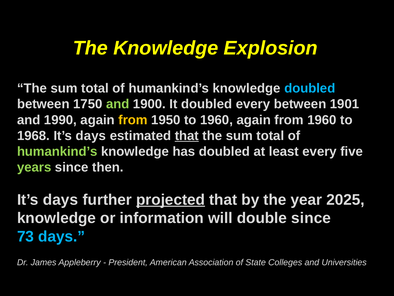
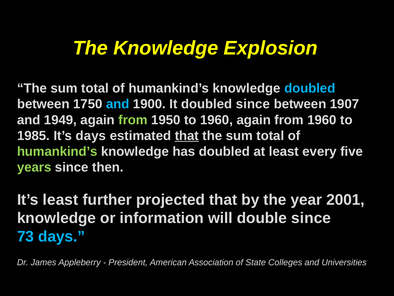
and at (118, 104) colour: light green -> light blue
doubled every: every -> since
1901: 1901 -> 1907
1990: 1990 -> 1949
from at (133, 120) colour: yellow -> light green
1968: 1968 -> 1985
days at (61, 199): days -> least
projected underline: present -> none
2025: 2025 -> 2001
